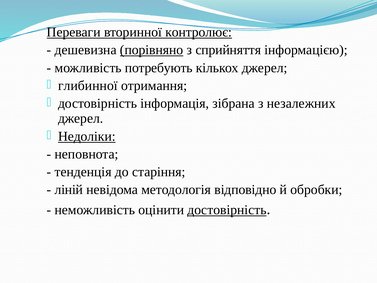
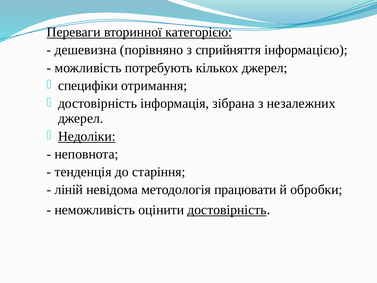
контролює: контролює -> категорією
порівняно underline: present -> none
глибинної: глибинної -> специфіки
відповідно: відповідно -> працювати
